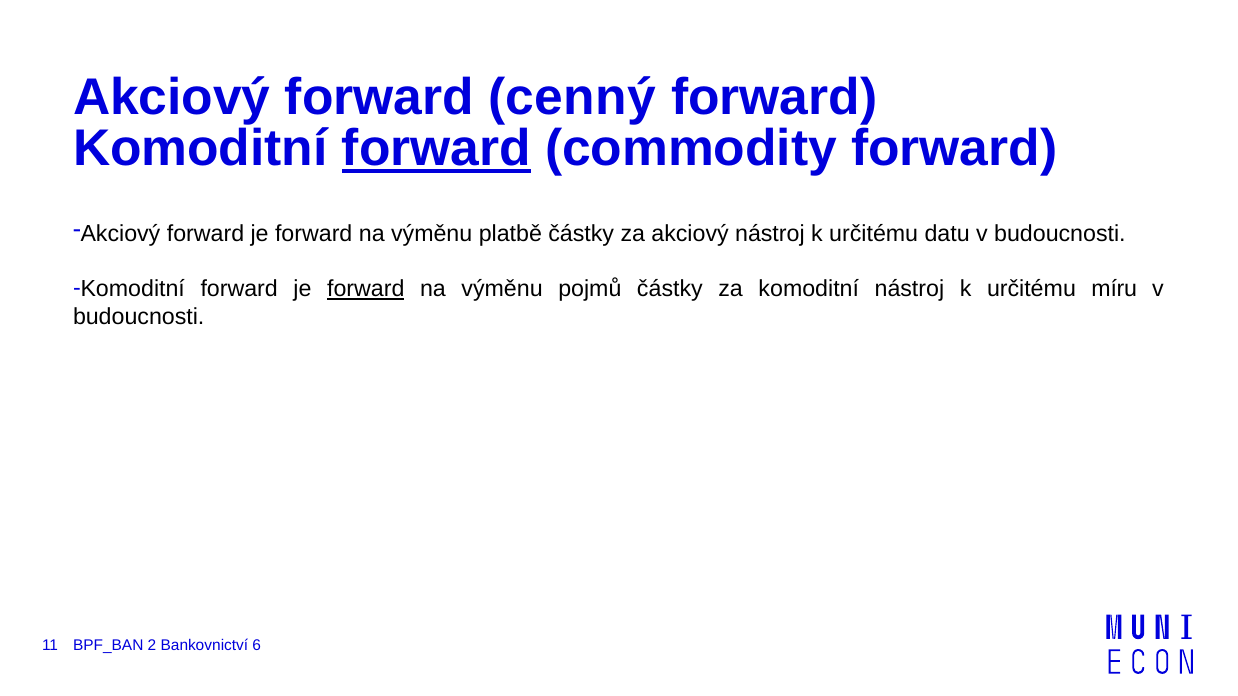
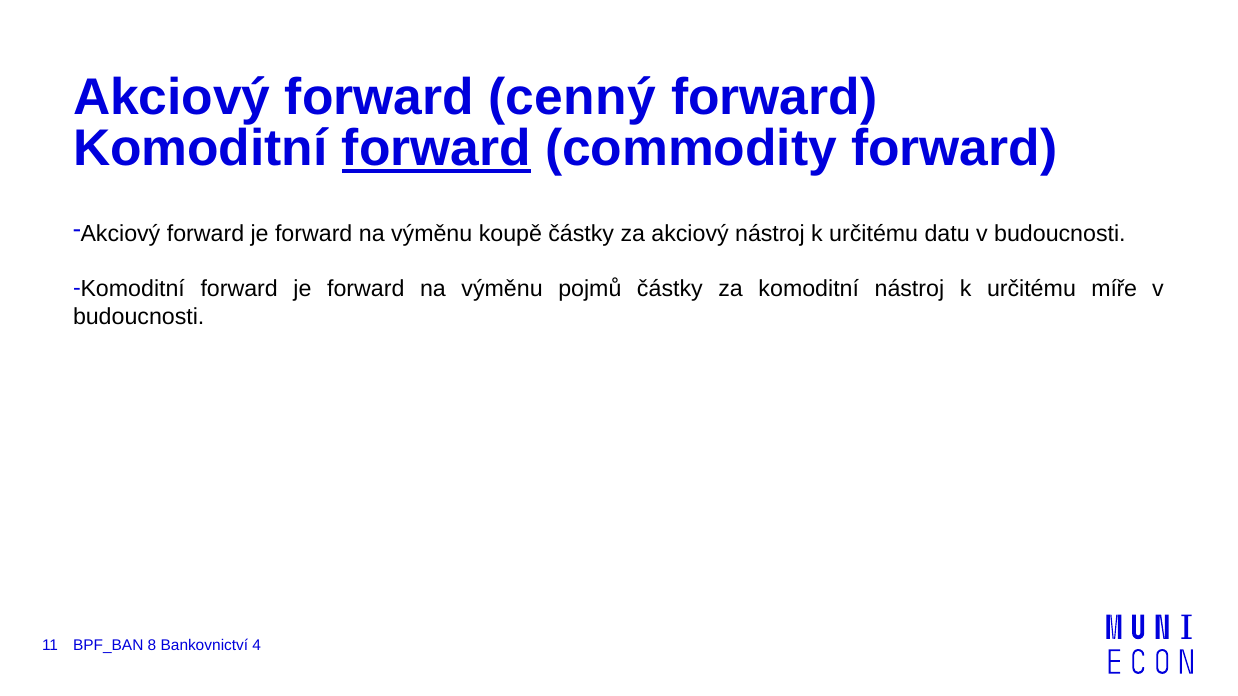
platbě: platbě -> koupě
forward at (366, 289) underline: present -> none
míru: míru -> míře
2: 2 -> 8
6: 6 -> 4
